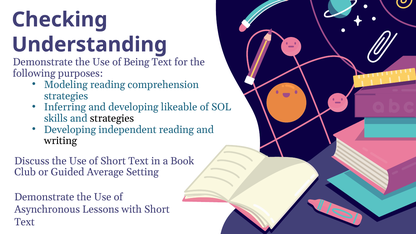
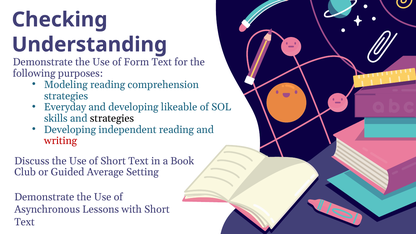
Being: Being -> Form
Inferring: Inferring -> Everyday
writing colour: black -> red
